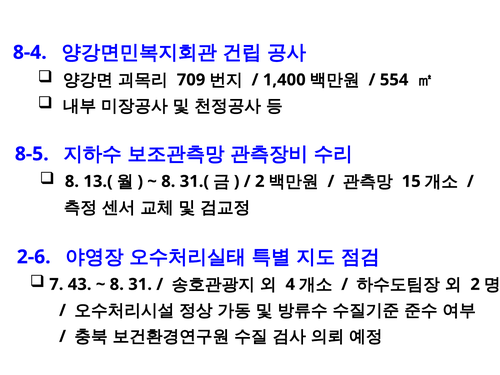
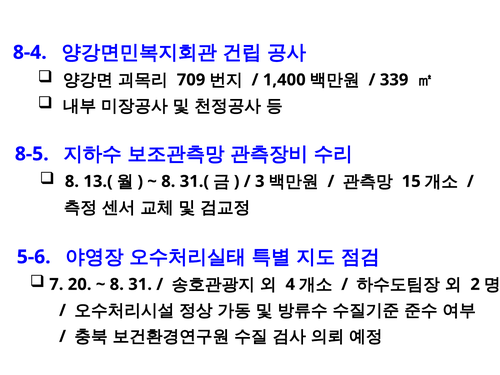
554: 554 -> 339
2 at (260, 181): 2 -> 3
2-6: 2-6 -> 5-6
43: 43 -> 20
